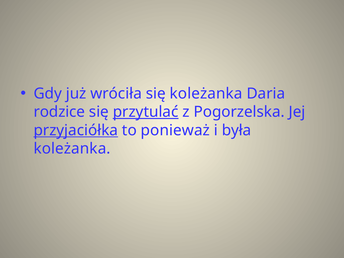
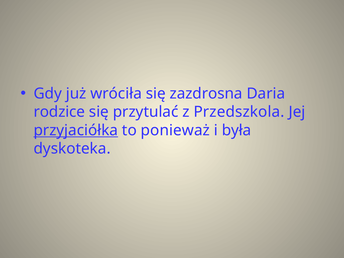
się koleżanka: koleżanka -> zazdrosna
przytulać underline: present -> none
Pogorzelska: Pogorzelska -> Przedszkola
koleżanka at (72, 149): koleżanka -> dyskoteka
